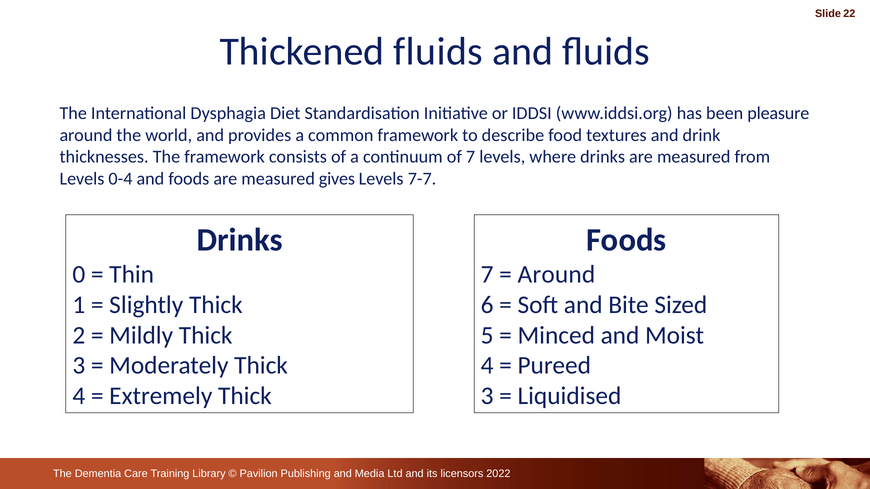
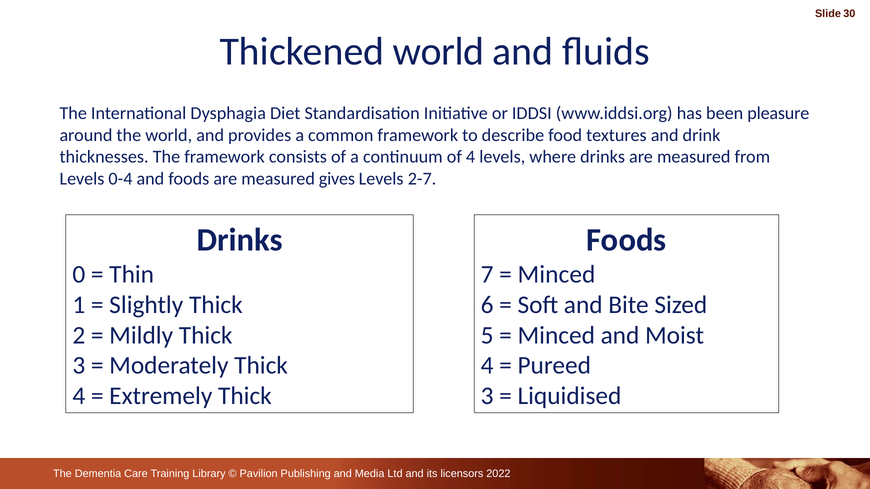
22: 22 -> 30
Thickened fluids: fluids -> world
of 7: 7 -> 4
7-7: 7-7 -> 2-7
Around at (556, 274): Around -> Minced
